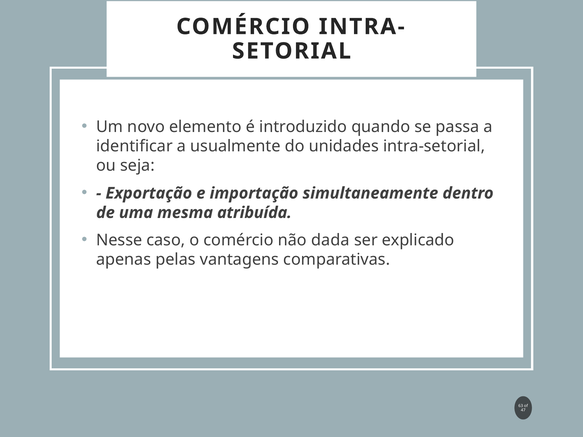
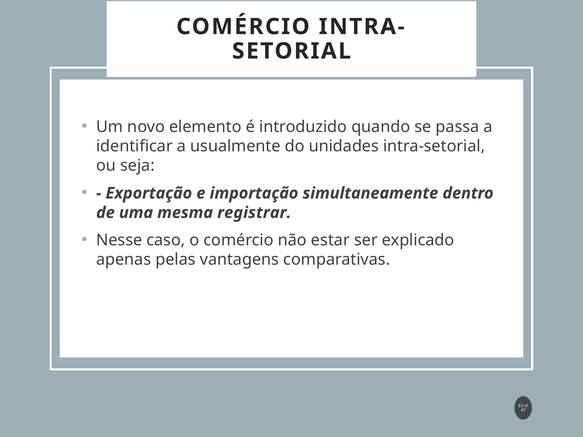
atribuída: atribuída -> registrar
dada: dada -> estar
